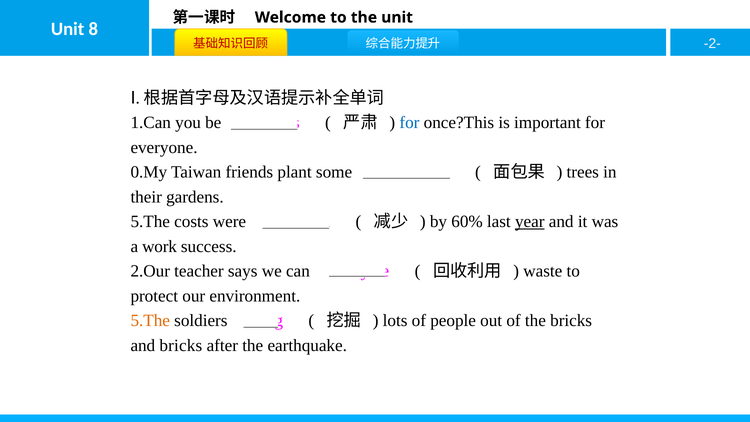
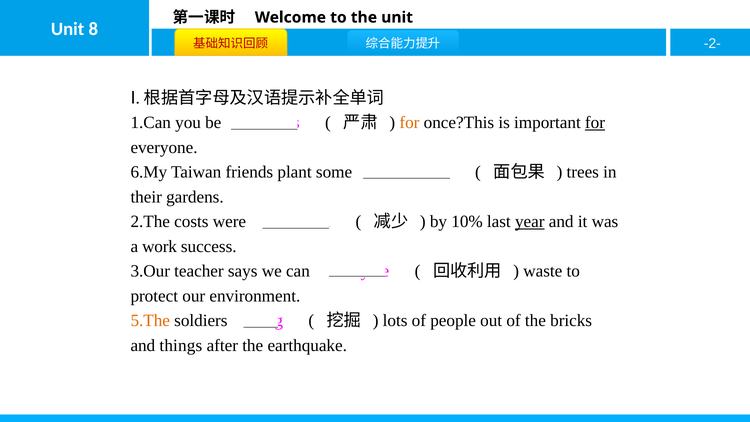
for at (409, 123) colour: blue -> orange
for at (595, 123) underline: none -> present
0.My: 0.My -> 6.My
5.The at (150, 222): 5.The -> 2.The
60%: 60% -> 10%
2.Our: 2.Our -> 3.Our
and bricks: bricks -> things
